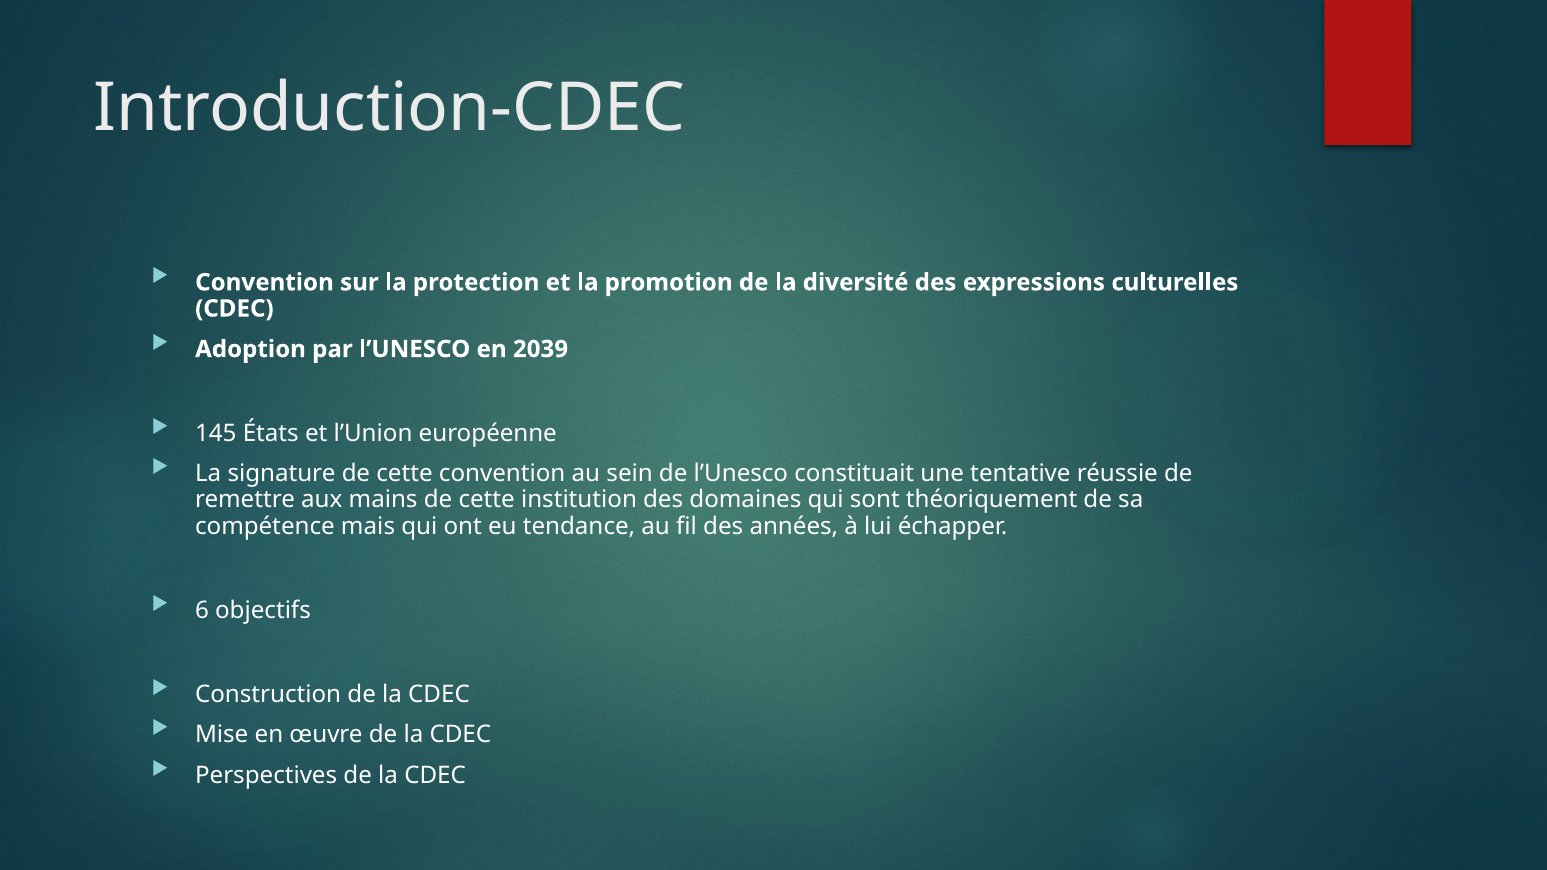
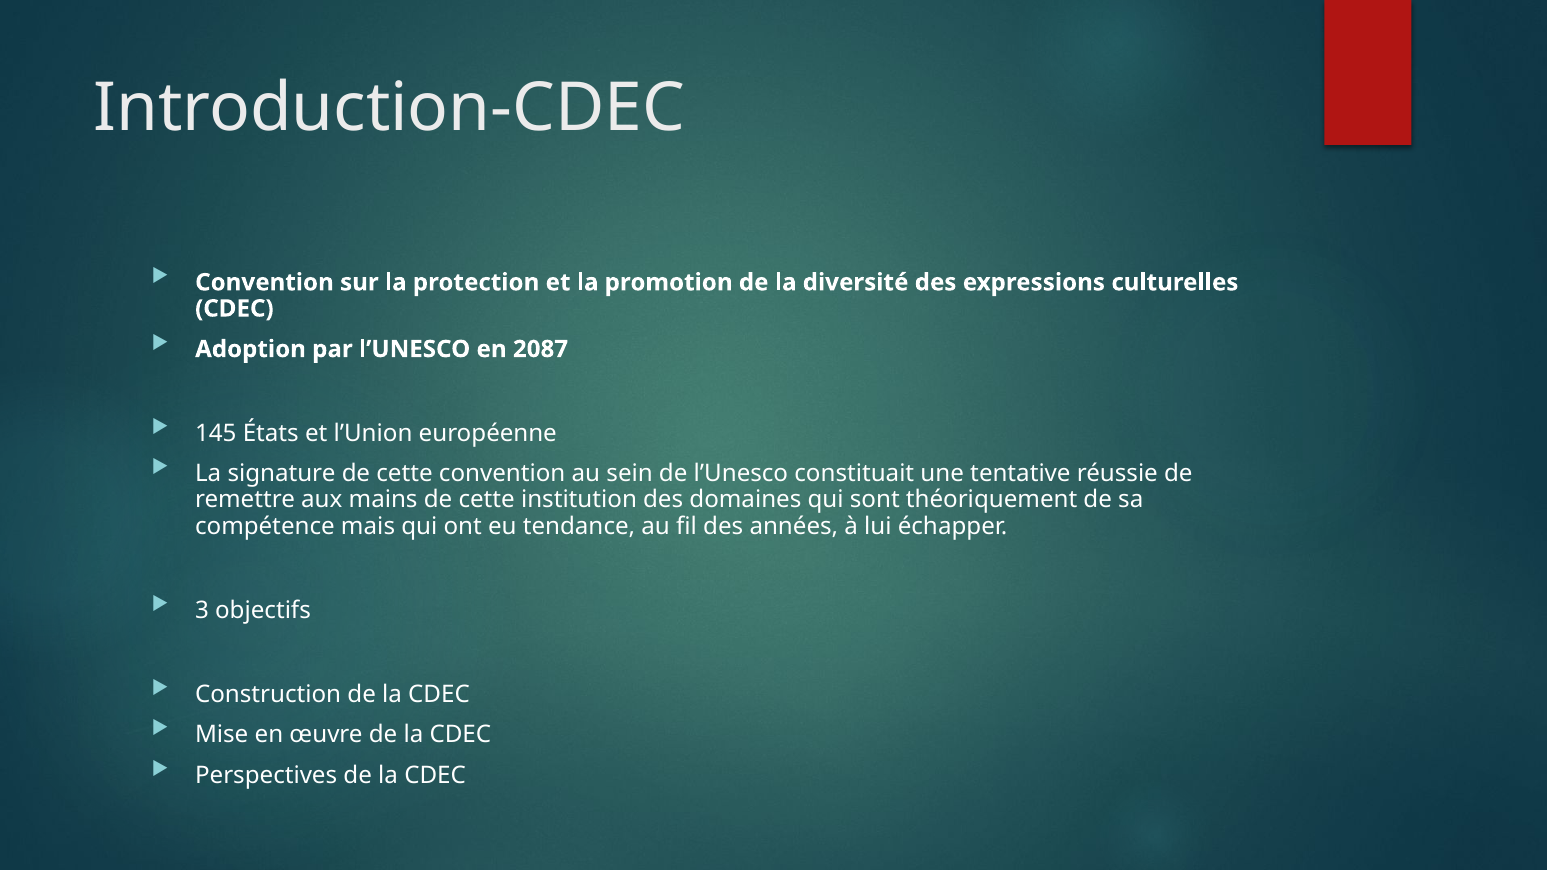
2039: 2039 -> 2087
6: 6 -> 3
